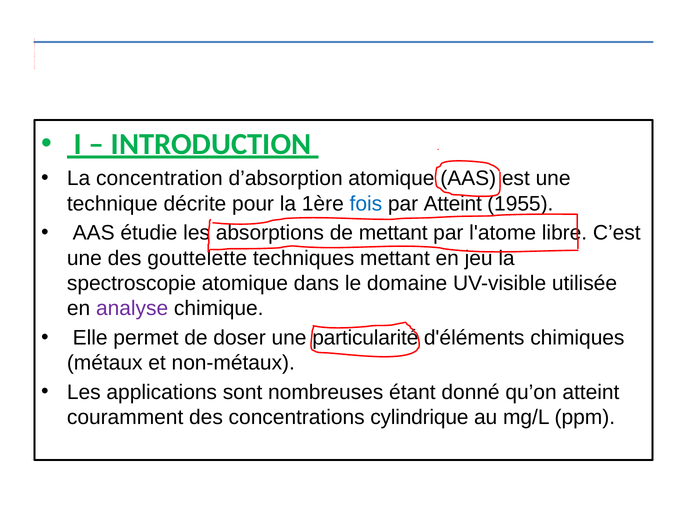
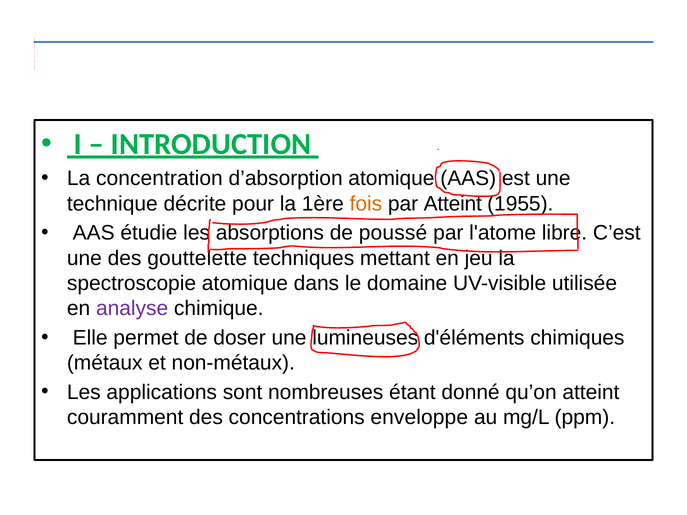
fois colour: blue -> orange
de mettant: mettant -> poussé
particularité: particularité -> lumineuses
cylindrique: cylindrique -> enveloppe
